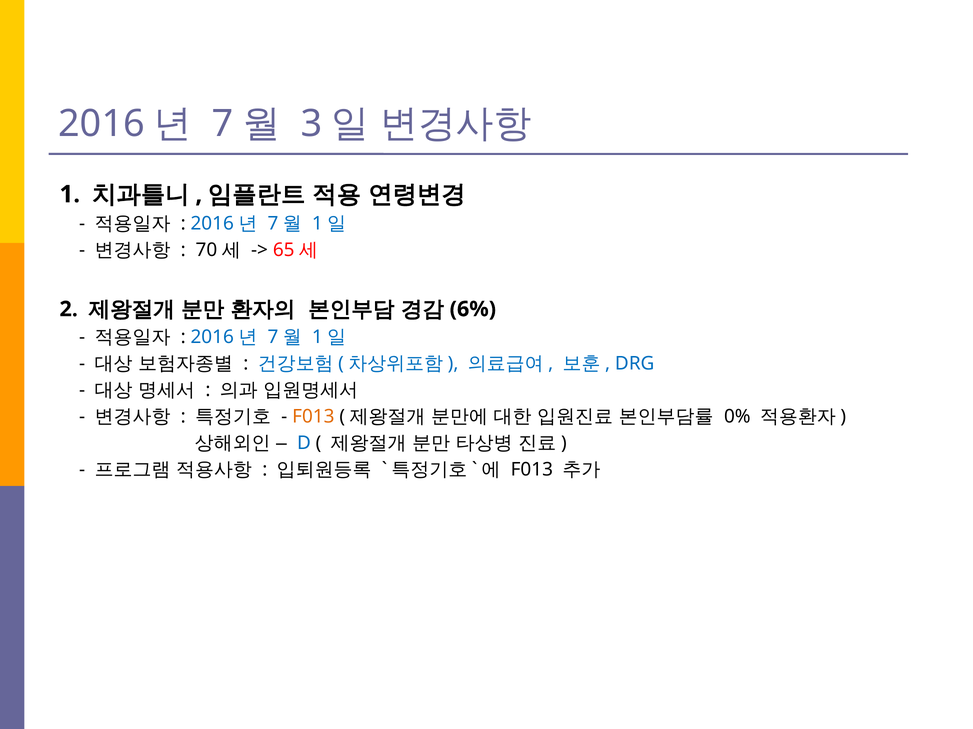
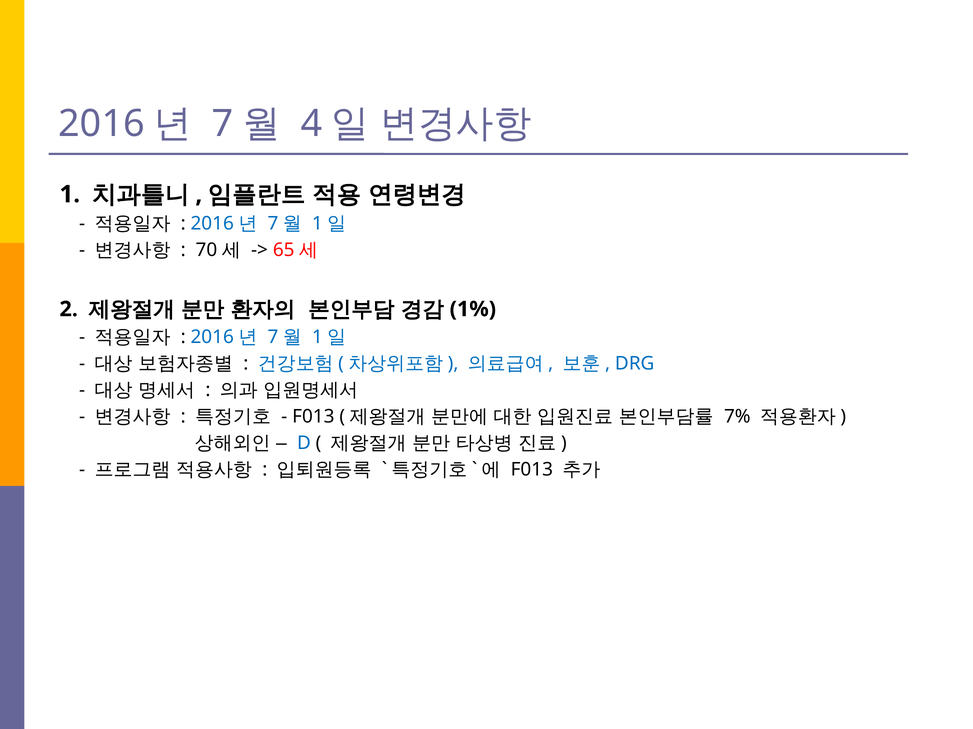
3: 3 -> 4
6%: 6% -> 1%
F013 at (313, 417) colour: orange -> black
0%: 0% -> 7%
